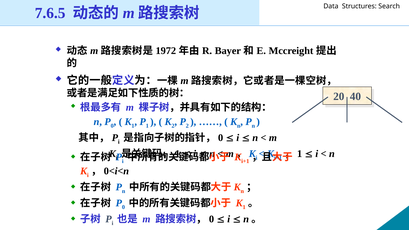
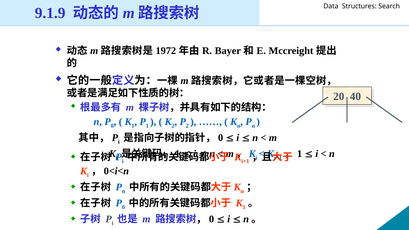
7.6.5: 7.6.5 -> 9.1.9
